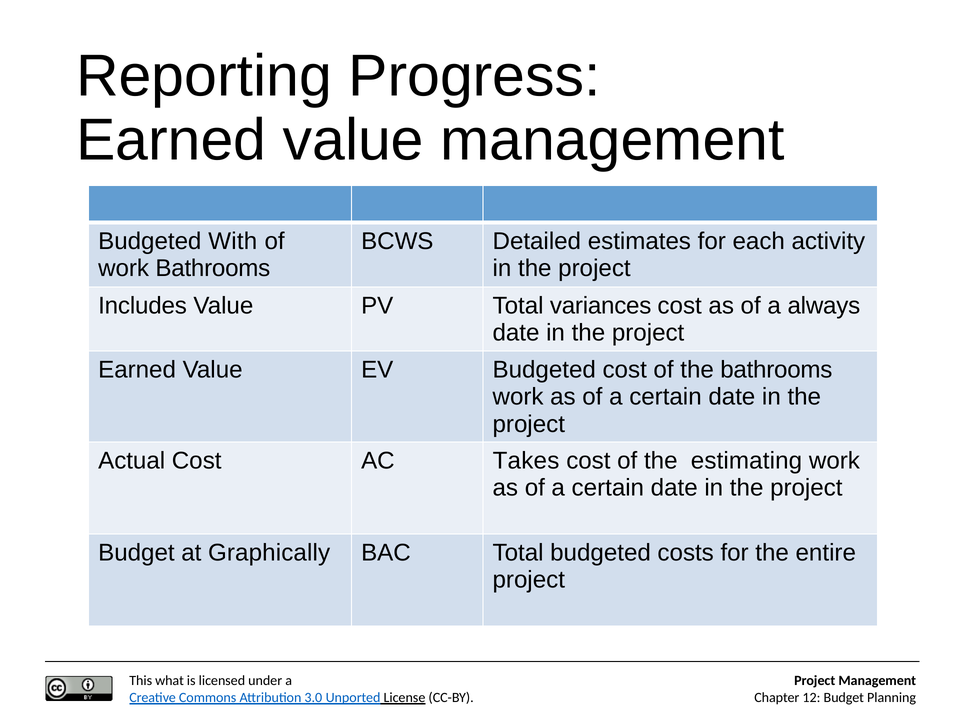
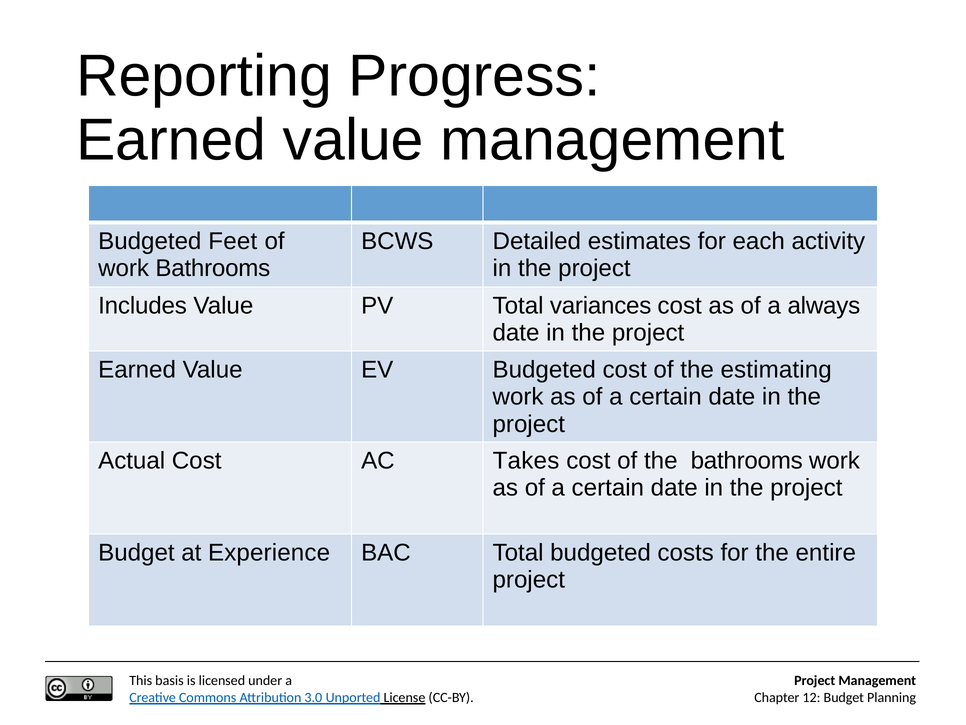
With: With -> Feet
the bathrooms: bathrooms -> estimating
the estimating: estimating -> bathrooms
Graphically: Graphically -> Experience
what: what -> basis
